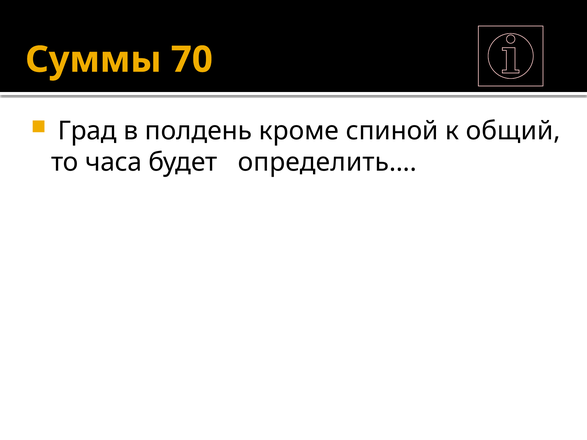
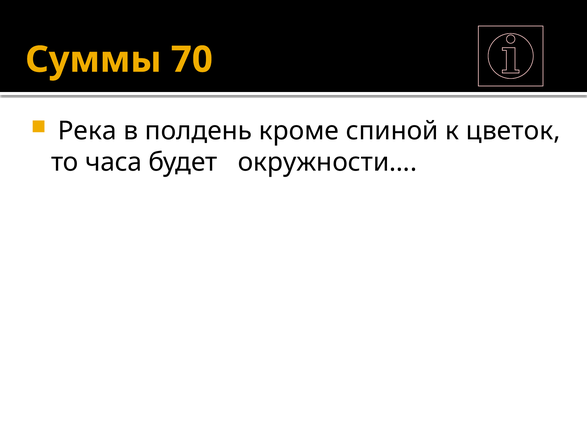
Град: Град -> Река
общий: общий -> цветок
определить…: определить… -> окружности…
